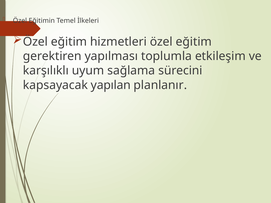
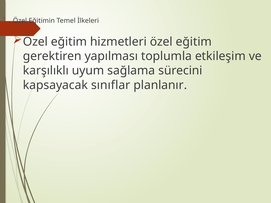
yapılan: yapılan -> sınıflar
